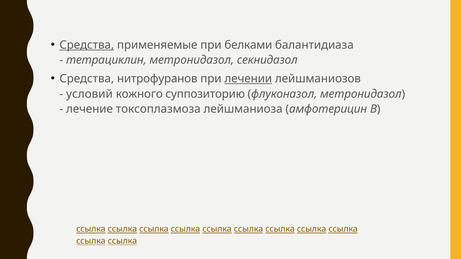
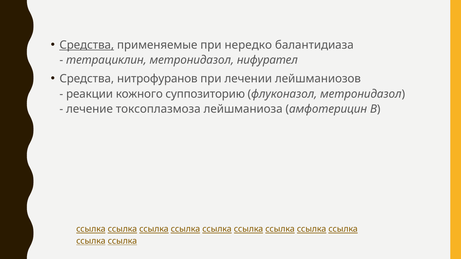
белками: белками -> нередко
секнидазол: секнидазол -> нифурател
лечении underline: present -> none
условий: условий -> реакции
